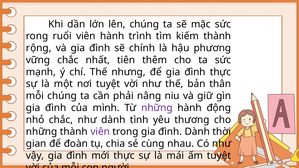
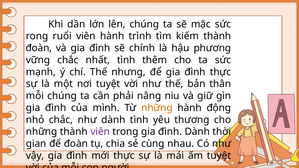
rộng at (39, 48): rộng -> đoàn
nhất tiên: tiên -> tình
những at (157, 108) colour: purple -> orange
